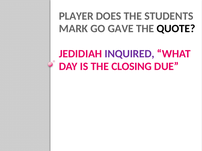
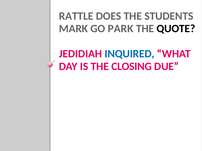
PLAYER: PLAYER -> RATTLE
GAVE: GAVE -> PARK
INQUIRED colour: purple -> blue
